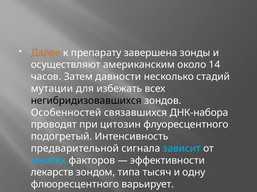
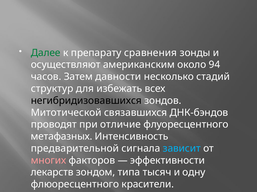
Далее colour: orange -> green
завершена: завершена -> сравнения
14: 14 -> 94
мутации: мутации -> структур
Особенностей: Особенностей -> Митотической
ДНК-набора: ДНК-набора -> ДНК-бэндов
цитозин: цитозин -> отличие
подогретый: подогретый -> метафазных
многих colour: light blue -> pink
варьирует: варьирует -> красители
